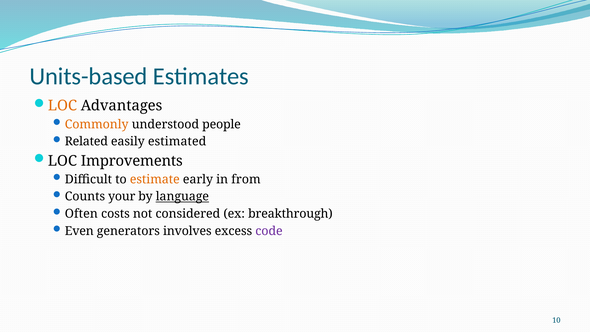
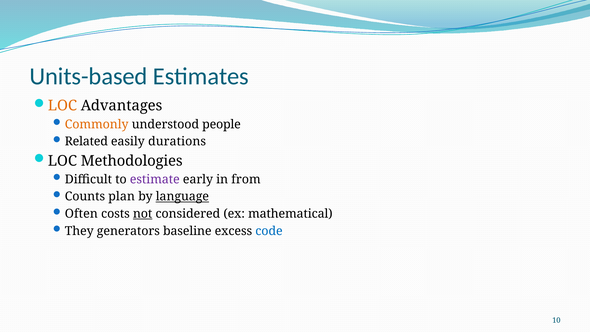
estimated: estimated -> durations
Improvements: Improvements -> Methodologies
estimate colour: orange -> purple
your: your -> plan
not underline: none -> present
breakthrough: breakthrough -> mathematical
Even: Even -> They
involves: involves -> baseline
code colour: purple -> blue
